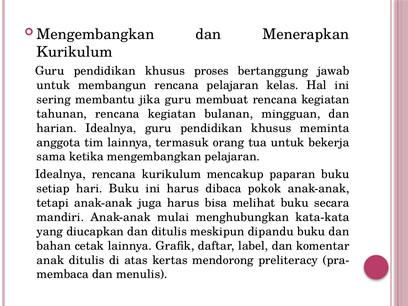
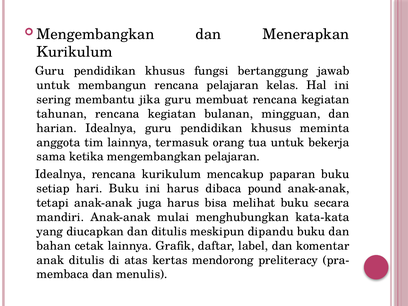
proses: proses -> fungsi
pokok: pokok -> pound
